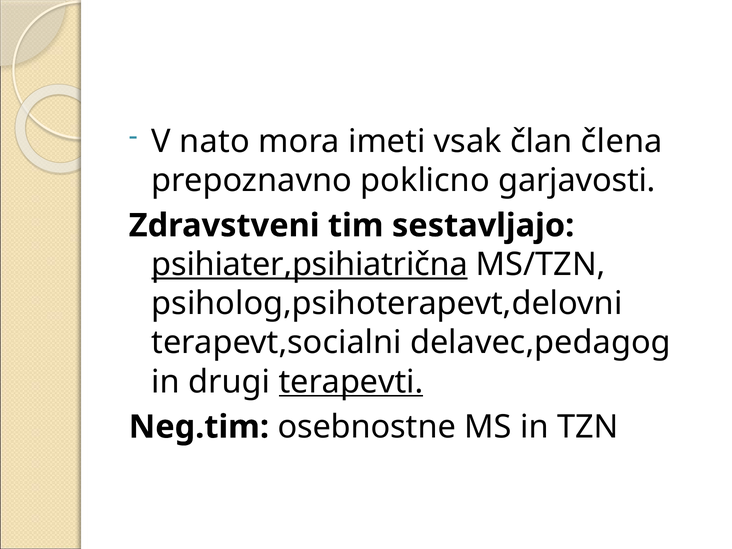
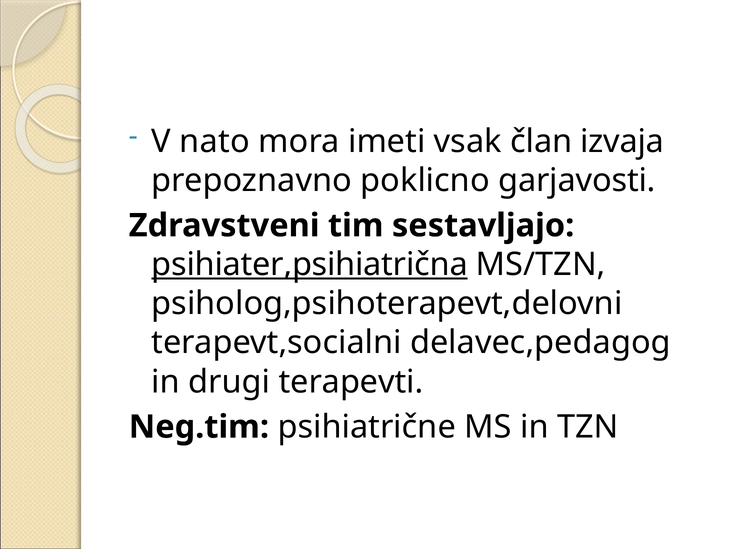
člena: člena -> izvaja
terapevti underline: present -> none
osebnostne: osebnostne -> psihiatrične
